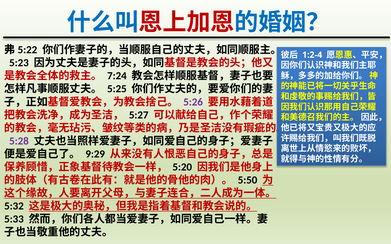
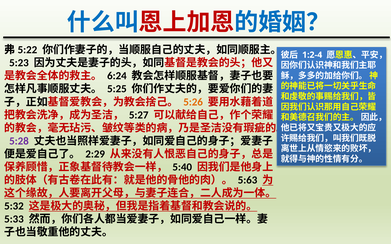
7:24: 7:24 -> 6:24
5:26 colour: purple -> orange
9:29: 9:29 -> 2:29
5:20: 5:20 -> 5:40
5:50: 5:50 -> 5:63
